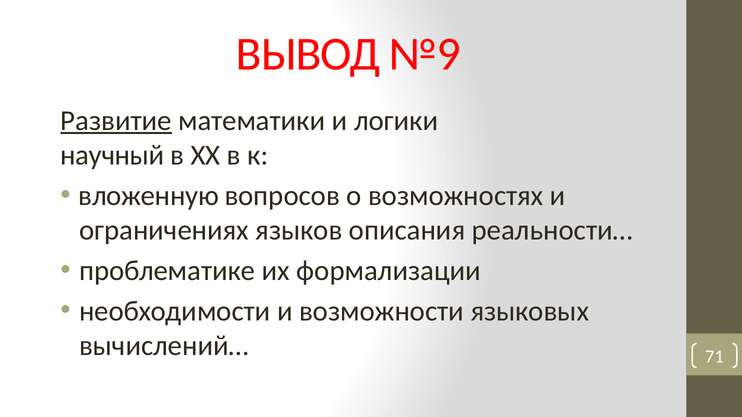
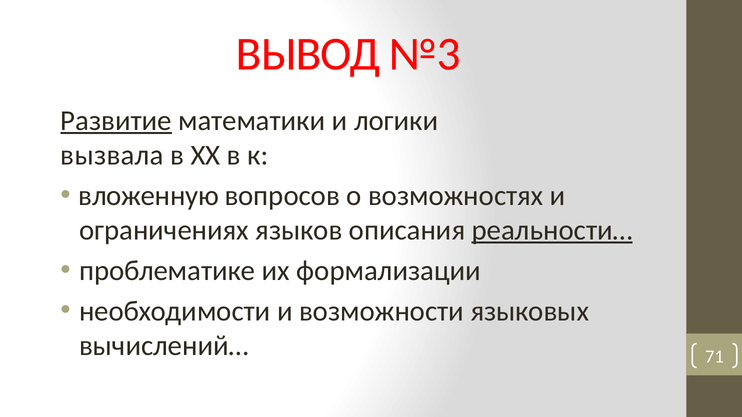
№9: №9 -> №3
научный: научный -> вызвала
реальности… underline: none -> present
